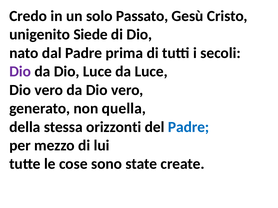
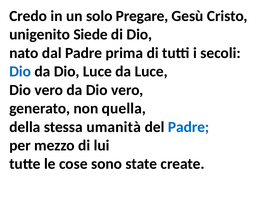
Passato: Passato -> Pregare
Dio at (20, 72) colour: purple -> blue
orizzonti: orizzonti -> umanità
